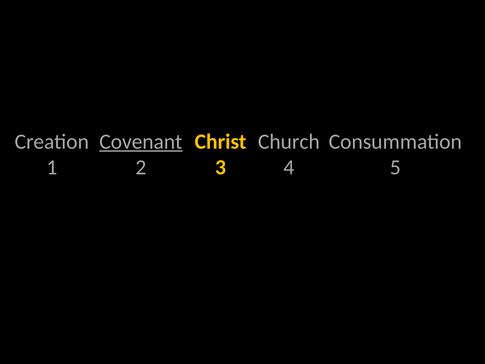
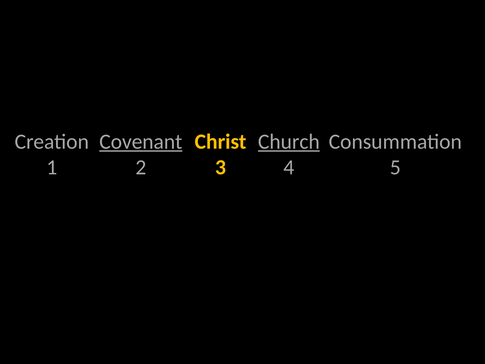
Church underline: none -> present
